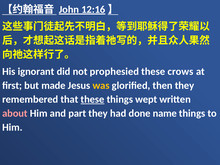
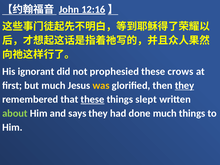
but made: made -> much
they at (184, 85) underline: none -> present
wept: wept -> slept
about colour: pink -> light green
part: part -> says
done name: name -> much
